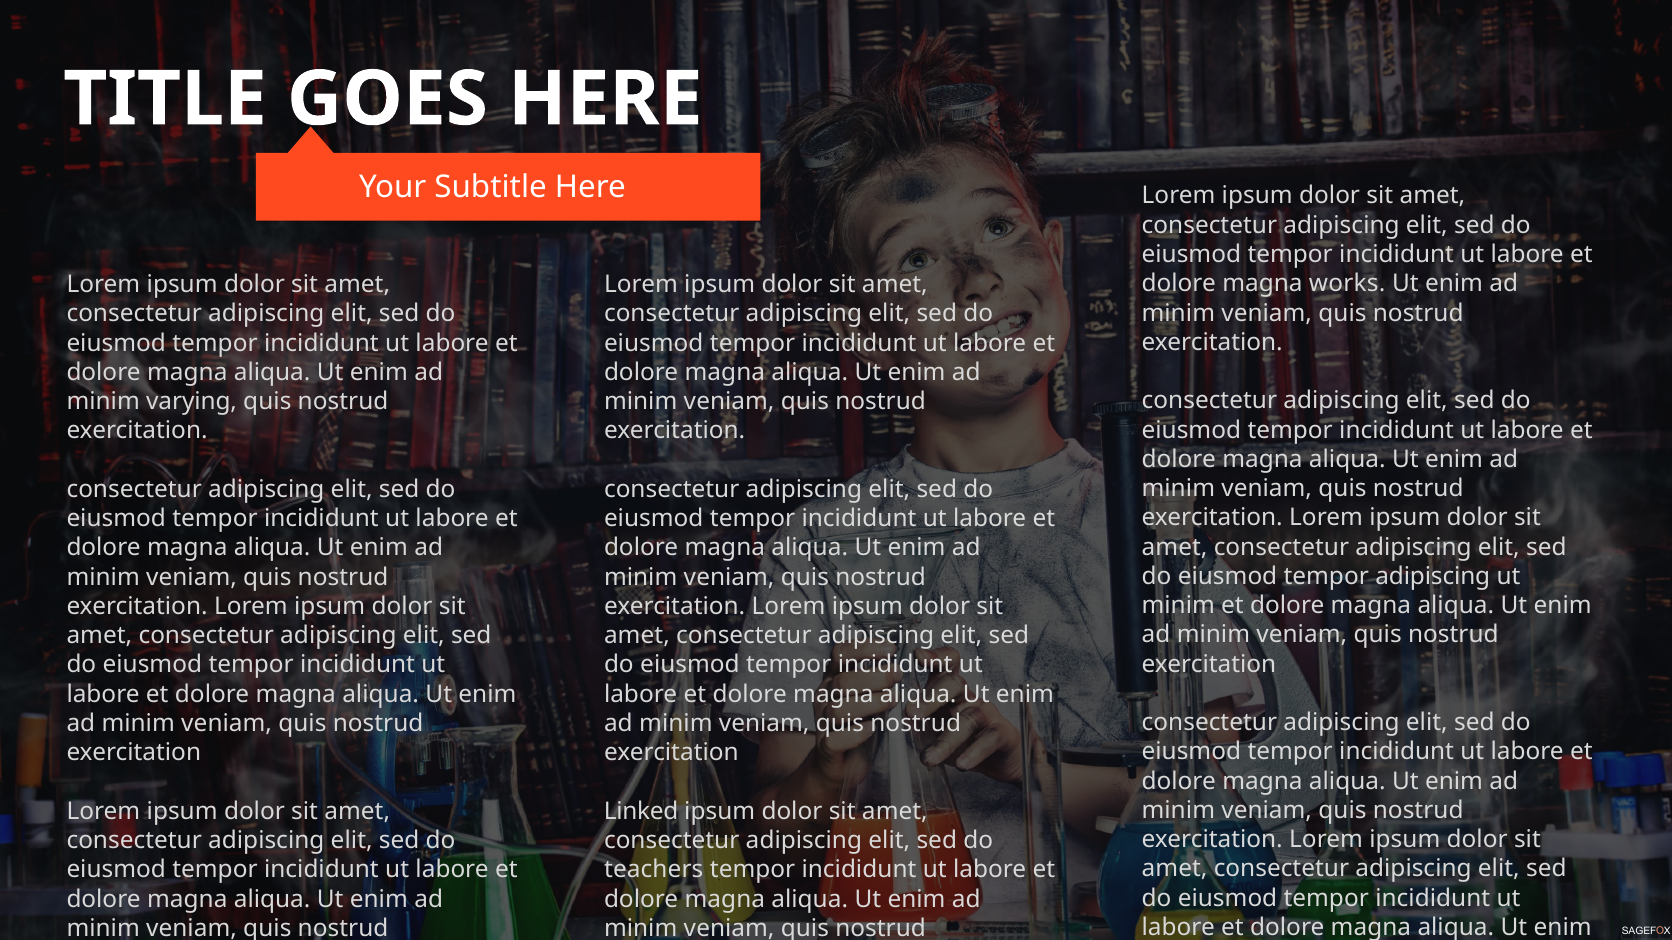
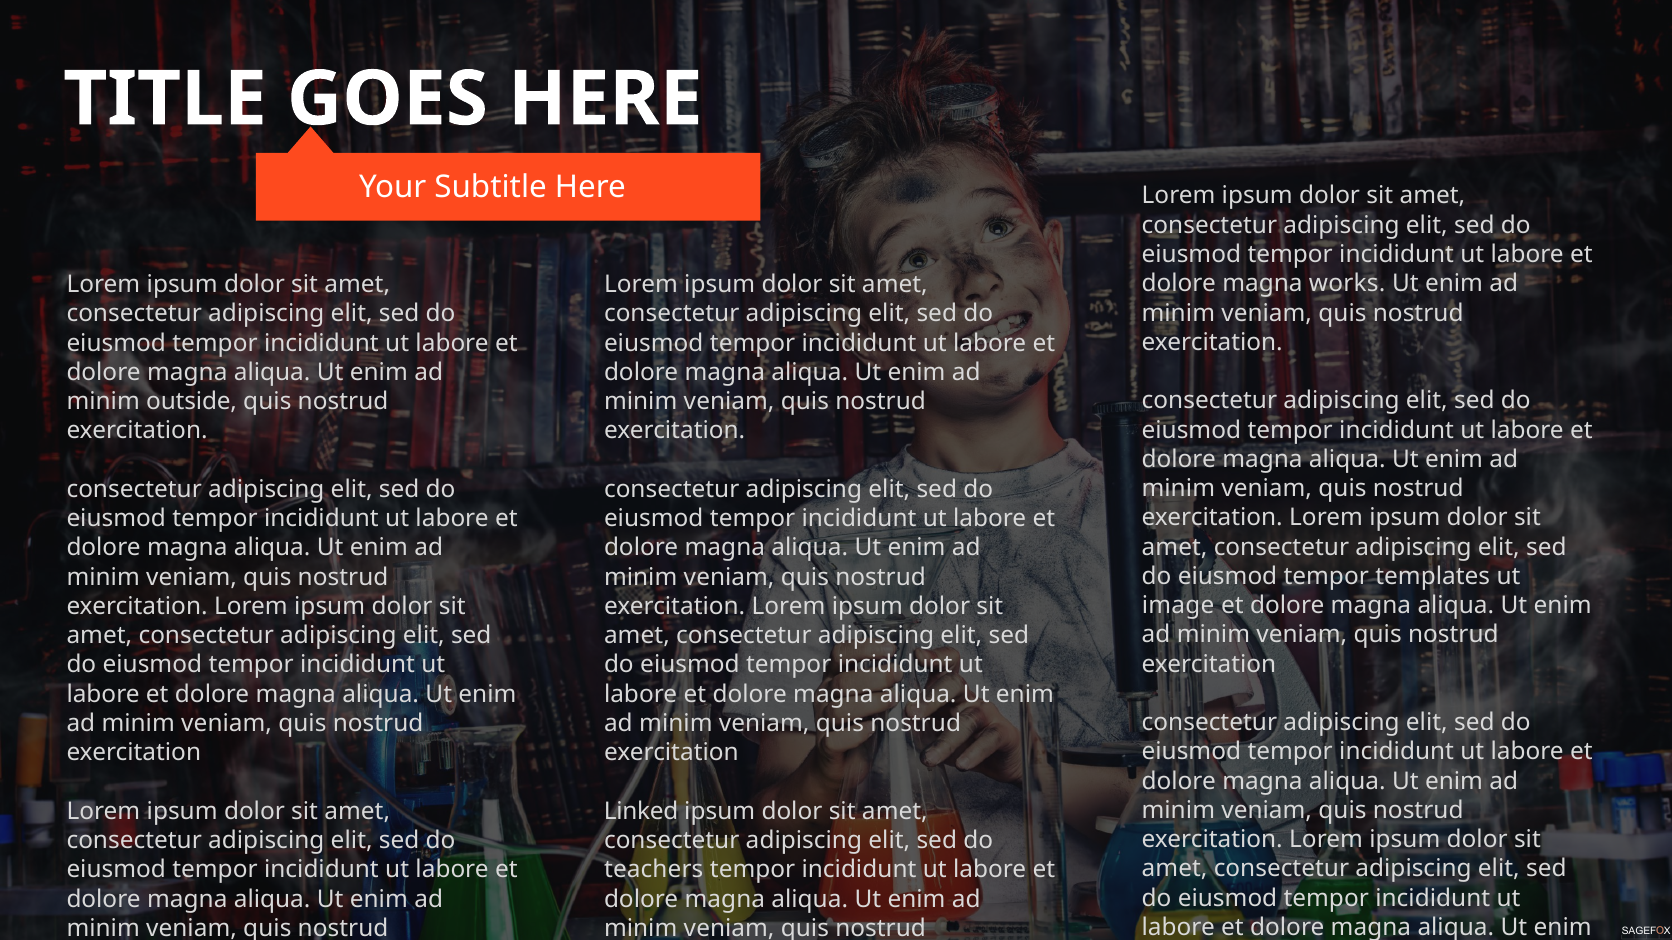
varying: varying -> outside
tempor adipiscing: adipiscing -> templates
minim at (1178, 606): minim -> image
